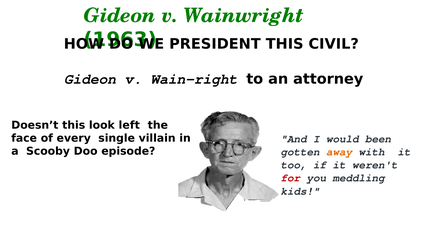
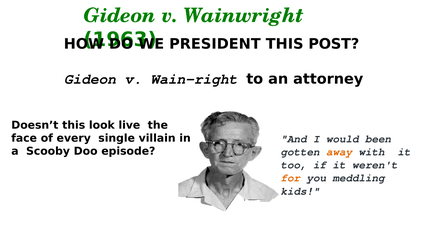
CIVIL: CIVIL -> POST
left: left -> live
for colour: red -> orange
